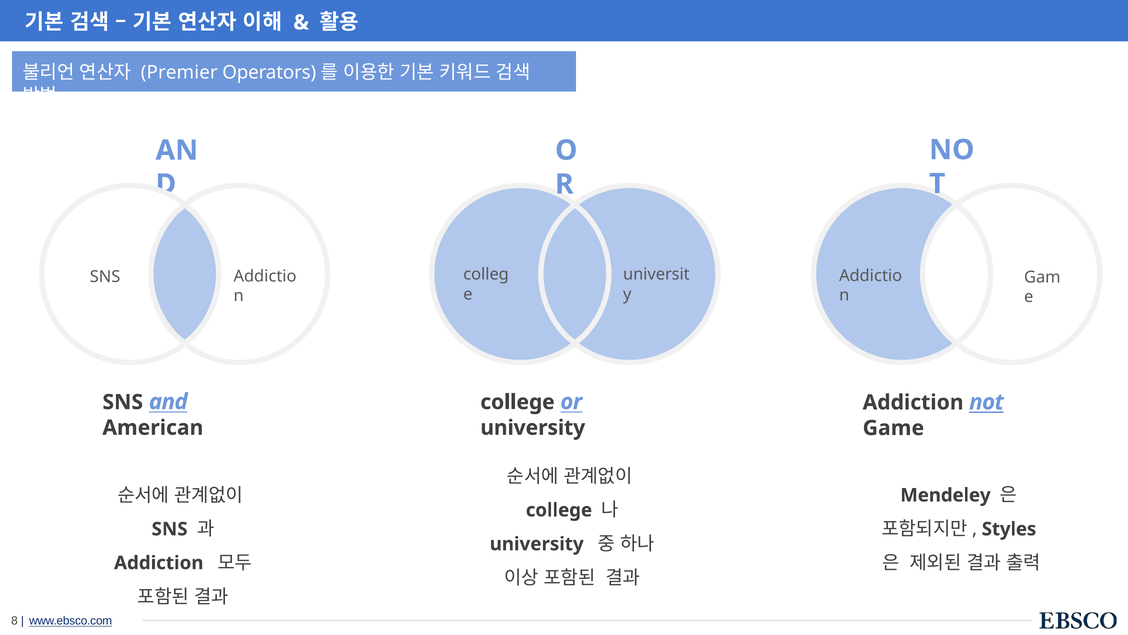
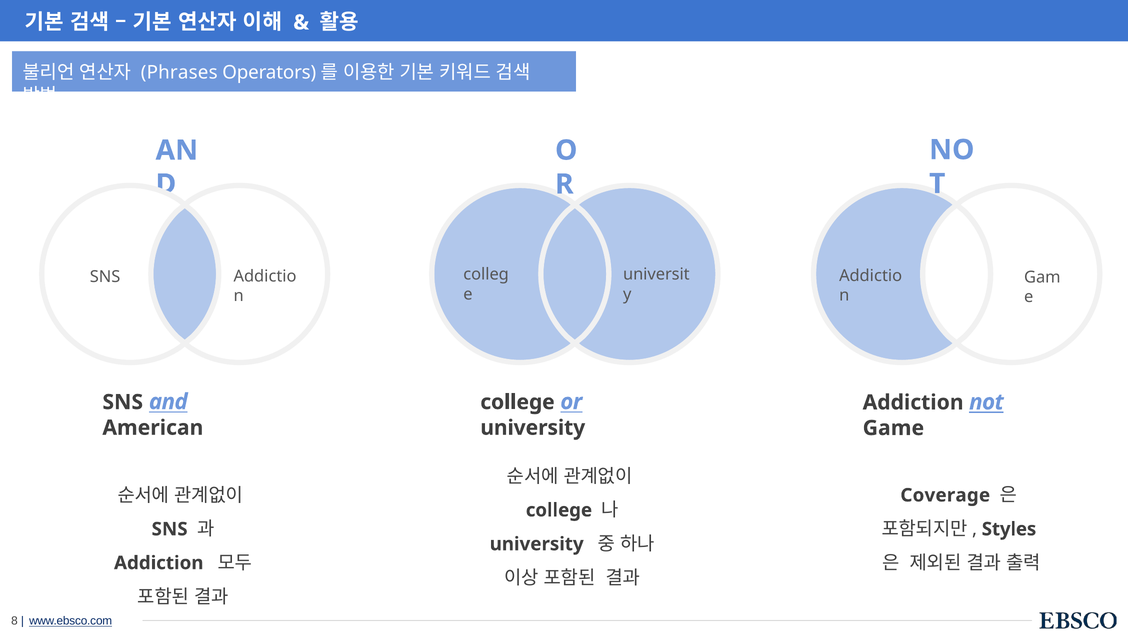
Premier: Premier -> Phrases
Mendeley: Mendeley -> Coverage
